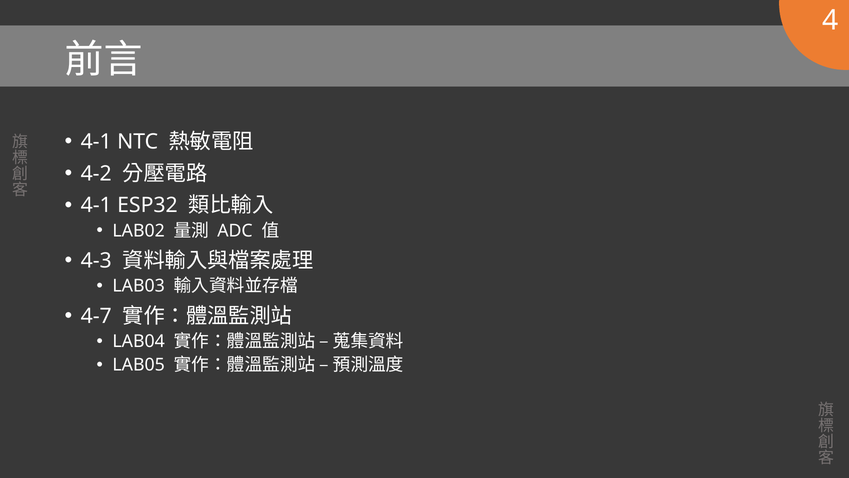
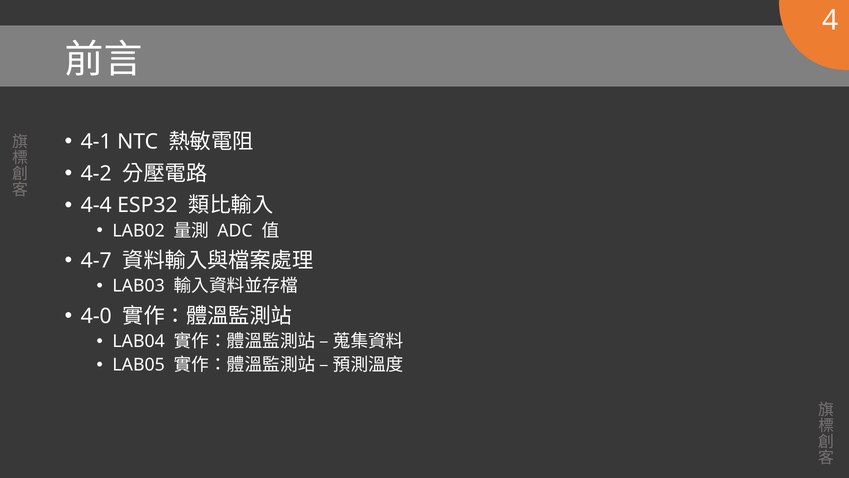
4-1 at (96, 205): 4-1 -> 4-4
4-3: 4-3 -> 4-7
4-7: 4-7 -> 4-0
